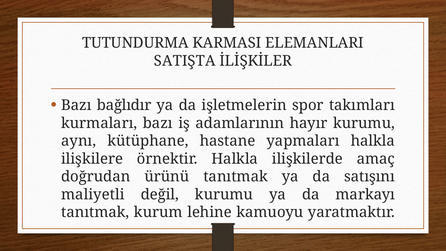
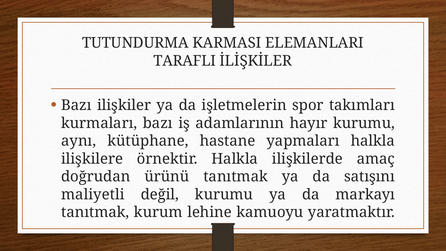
SATIŞTA: SATIŞTA -> TARAFLI
bağlıdır: bağlıdır -> ilişkiler
